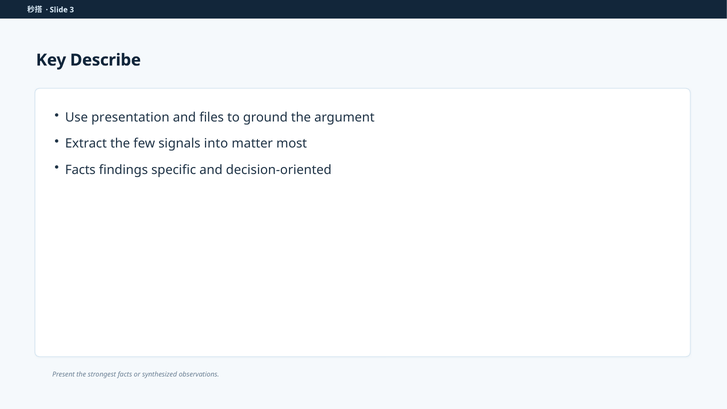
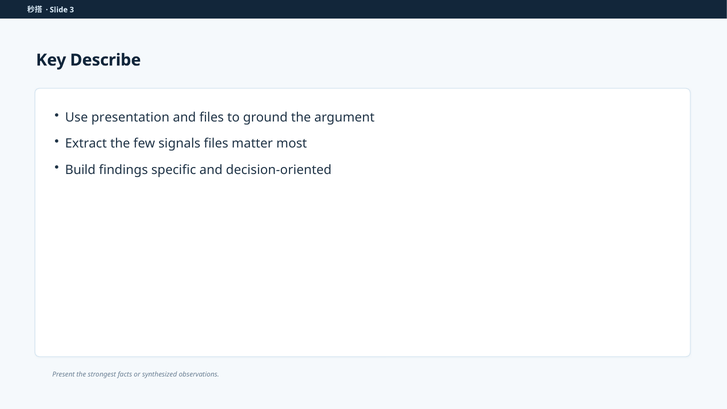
signals into: into -> files
Facts at (80, 170): Facts -> Build
